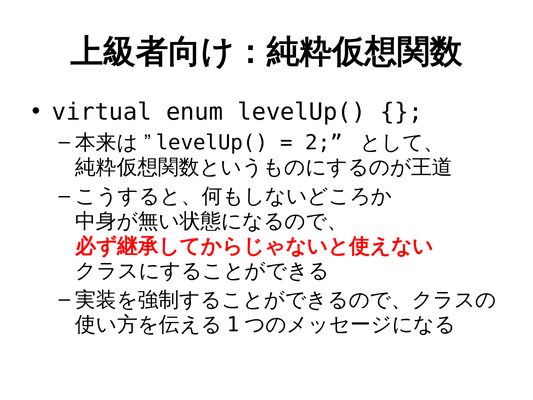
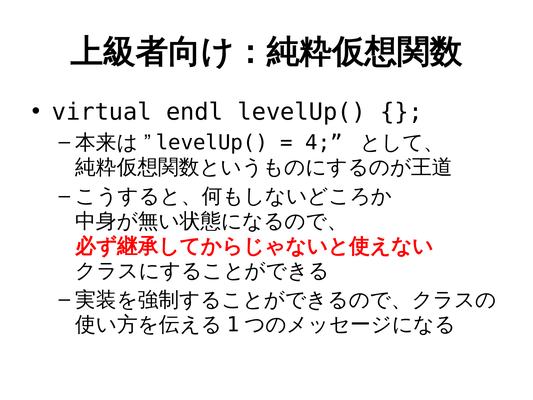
enum: enum -> endl
2: 2 -> 4
